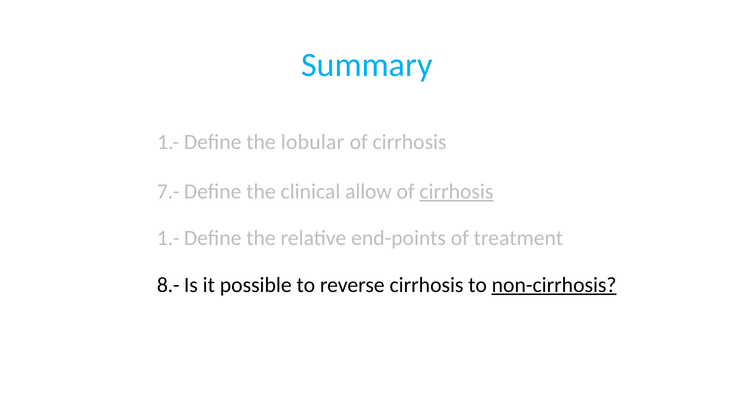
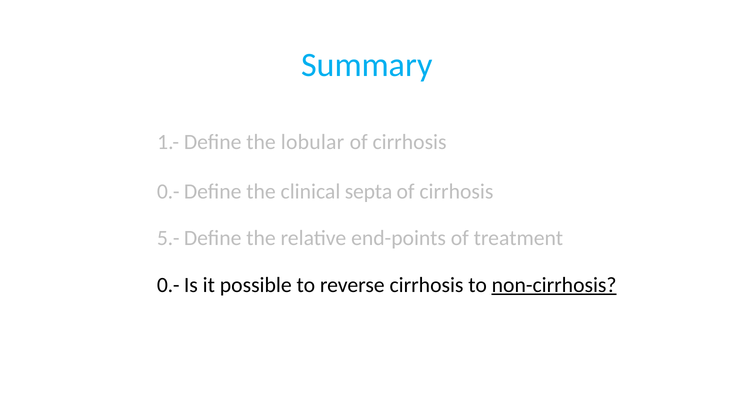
7.- at (168, 191): 7.- -> 0.-
allow: allow -> septa
cirrhosis at (456, 191) underline: present -> none
1.- at (168, 238): 1.- -> 5.-
8.- at (168, 285): 8.- -> 0.-
